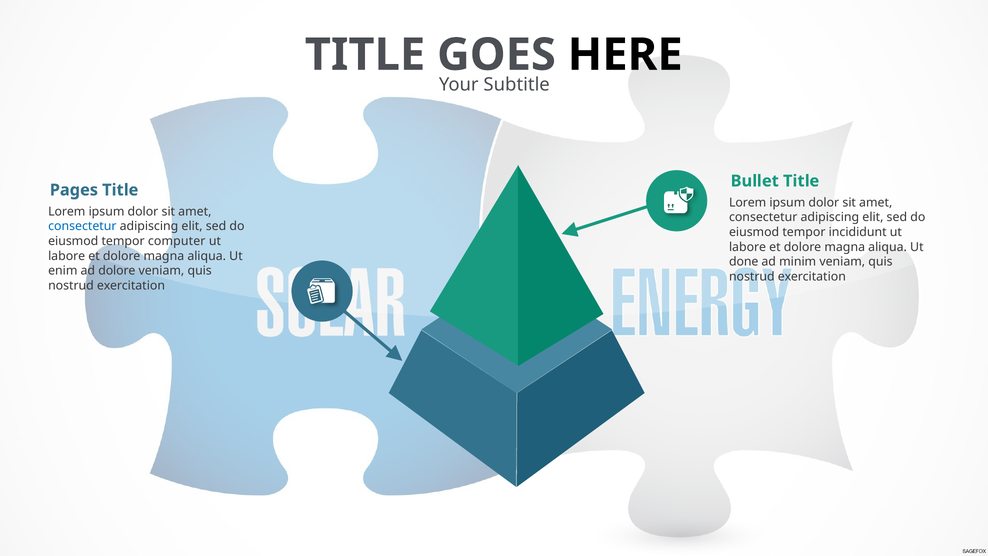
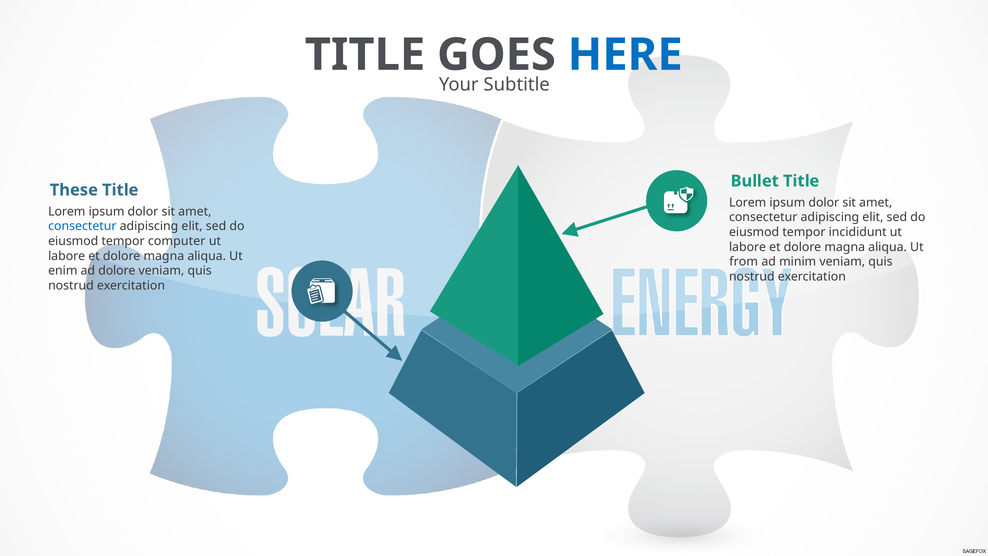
HERE colour: black -> blue
Pages: Pages -> These
done: done -> from
